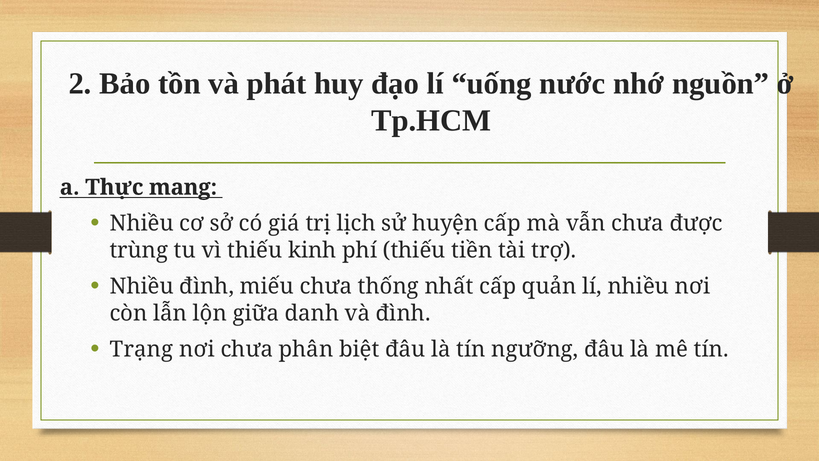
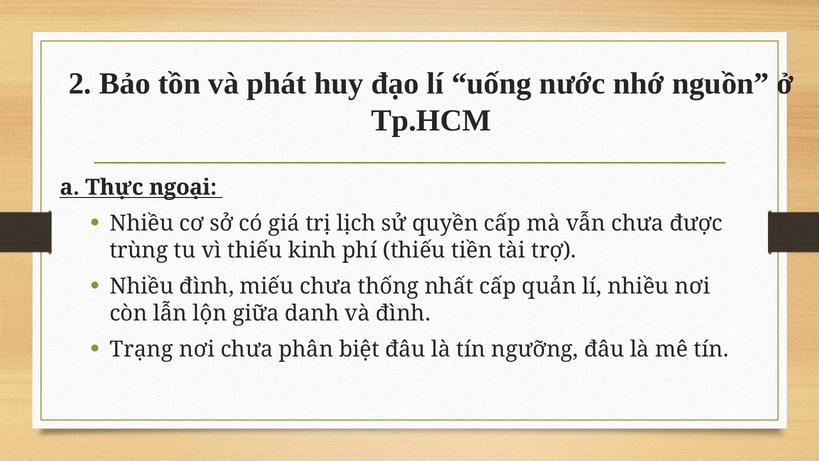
mang: mang -> ngoại
huyện: huyện -> quyền
